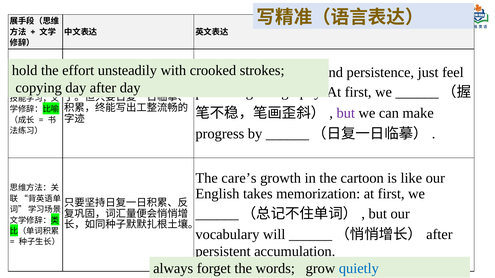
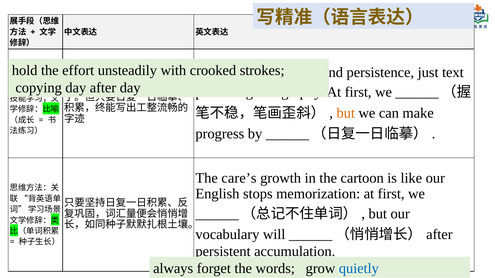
feel: feel -> text
but at (346, 113) colour: purple -> orange
takes: takes -> stops
